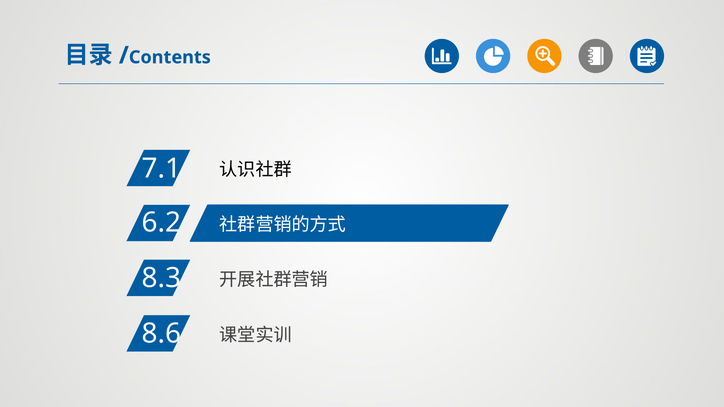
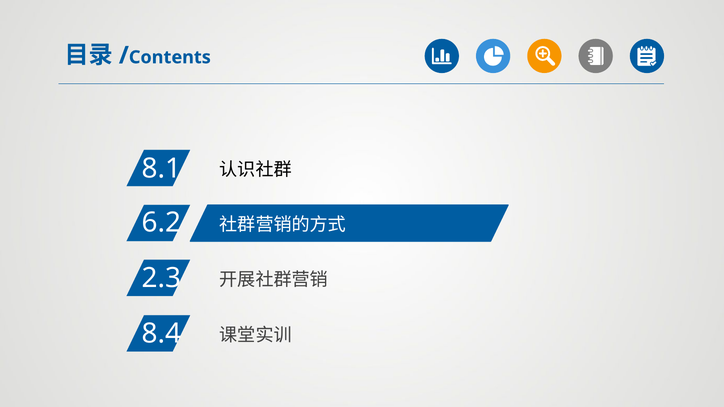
7.1: 7.1 -> 8.1
8.3: 8.3 -> 2.3
8.6: 8.6 -> 8.4
